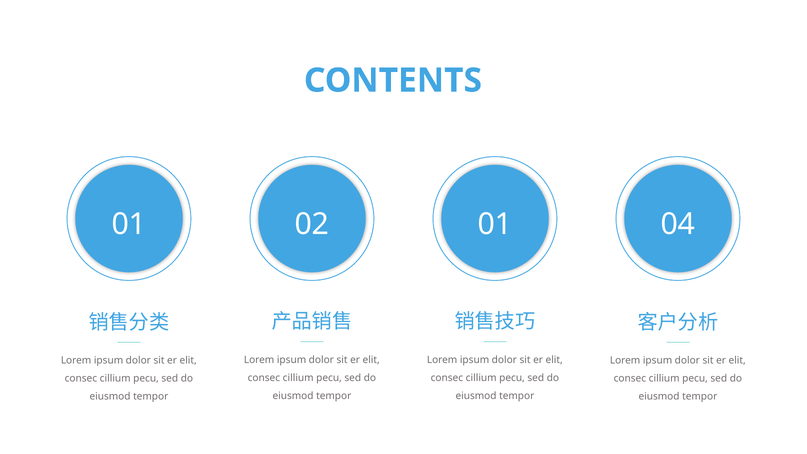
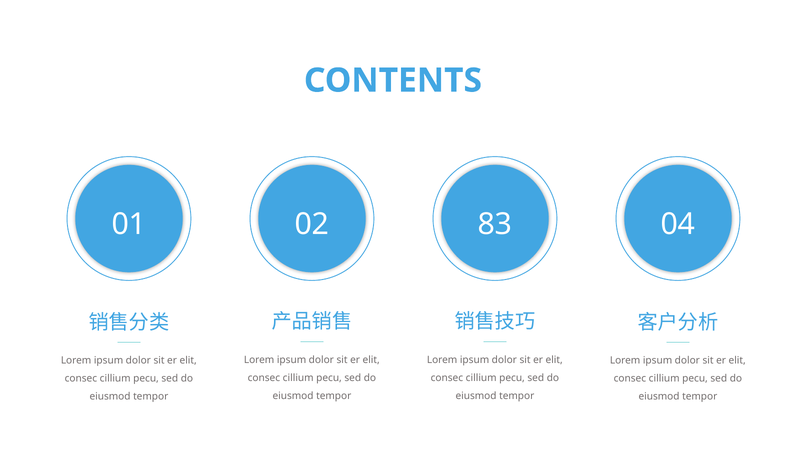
02 01: 01 -> 83
